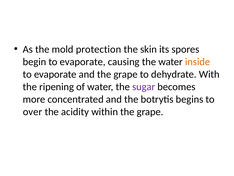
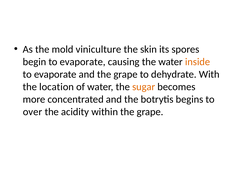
protection: protection -> viniculture
ripening: ripening -> location
sugar colour: purple -> orange
